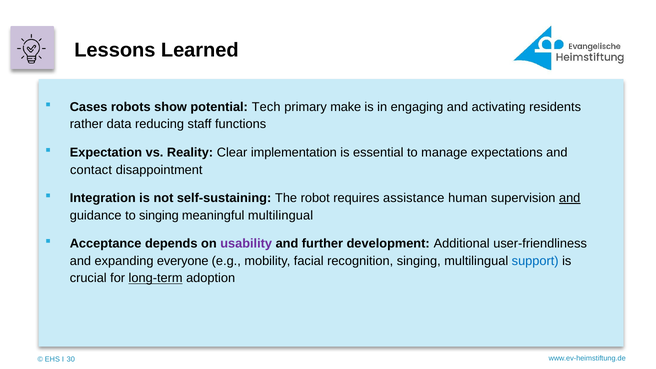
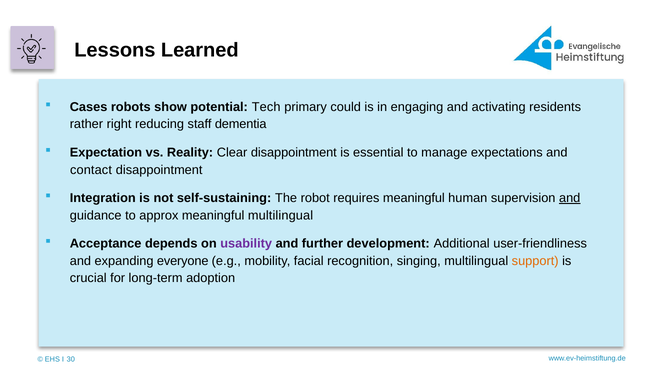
make: make -> could
data: data -> right
functions: functions -> dementia
Clear implementation: implementation -> disappointment
requires assistance: assistance -> meaningful
to singing: singing -> approx
support colour: blue -> orange
long-term underline: present -> none
